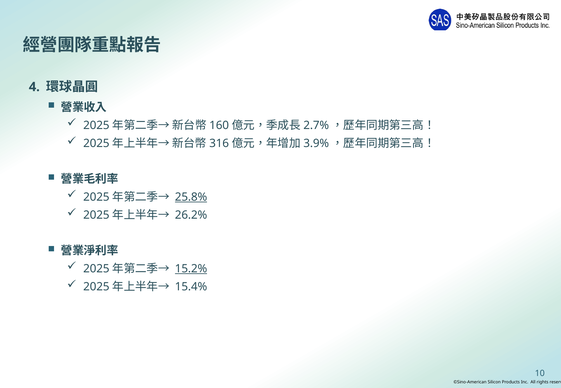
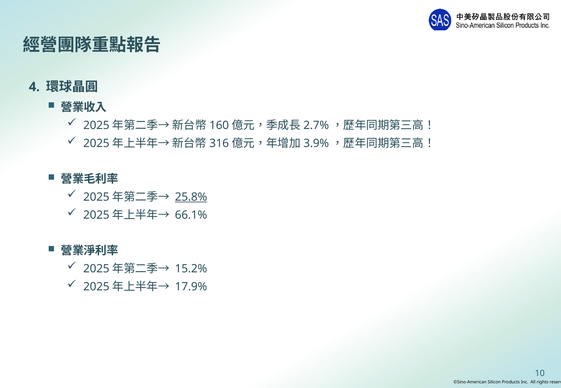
26.2%: 26.2% -> 66.1%
15.2% underline: present -> none
15.4%: 15.4% -> 17.9%
